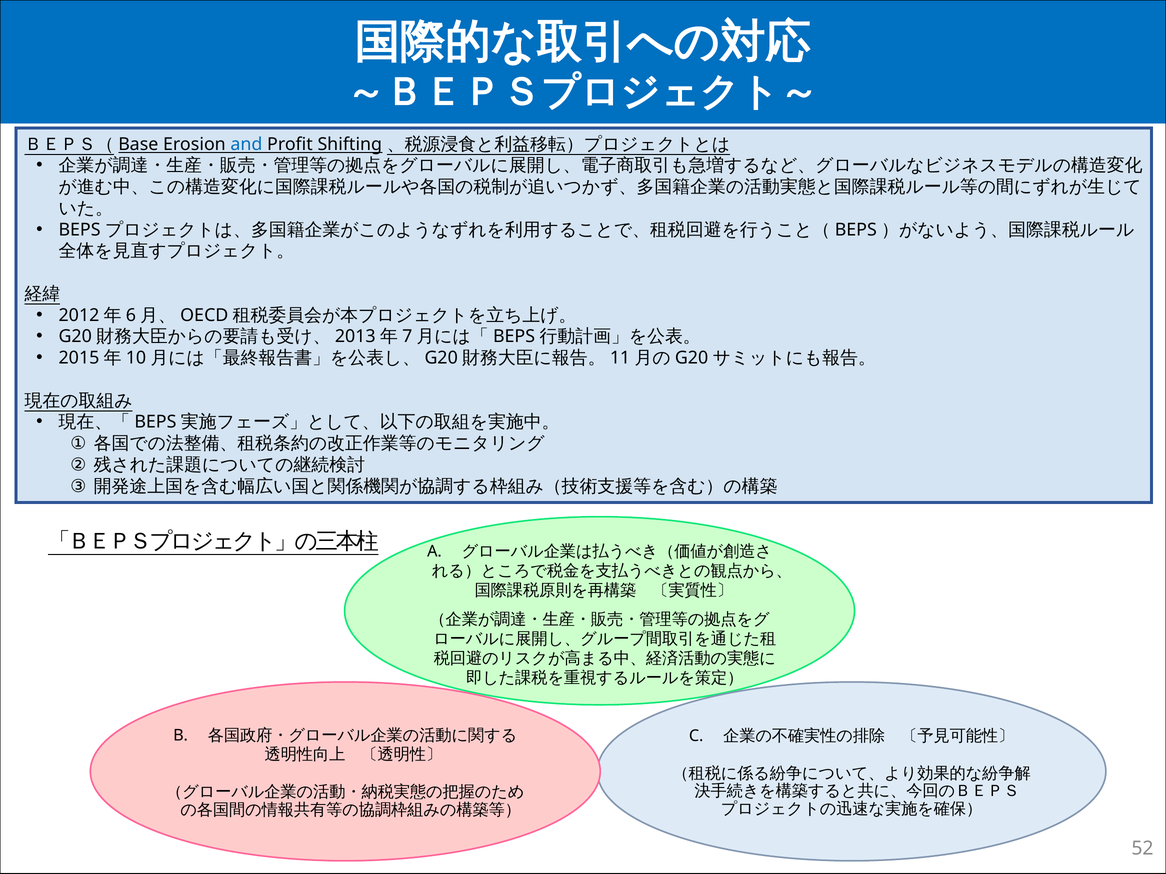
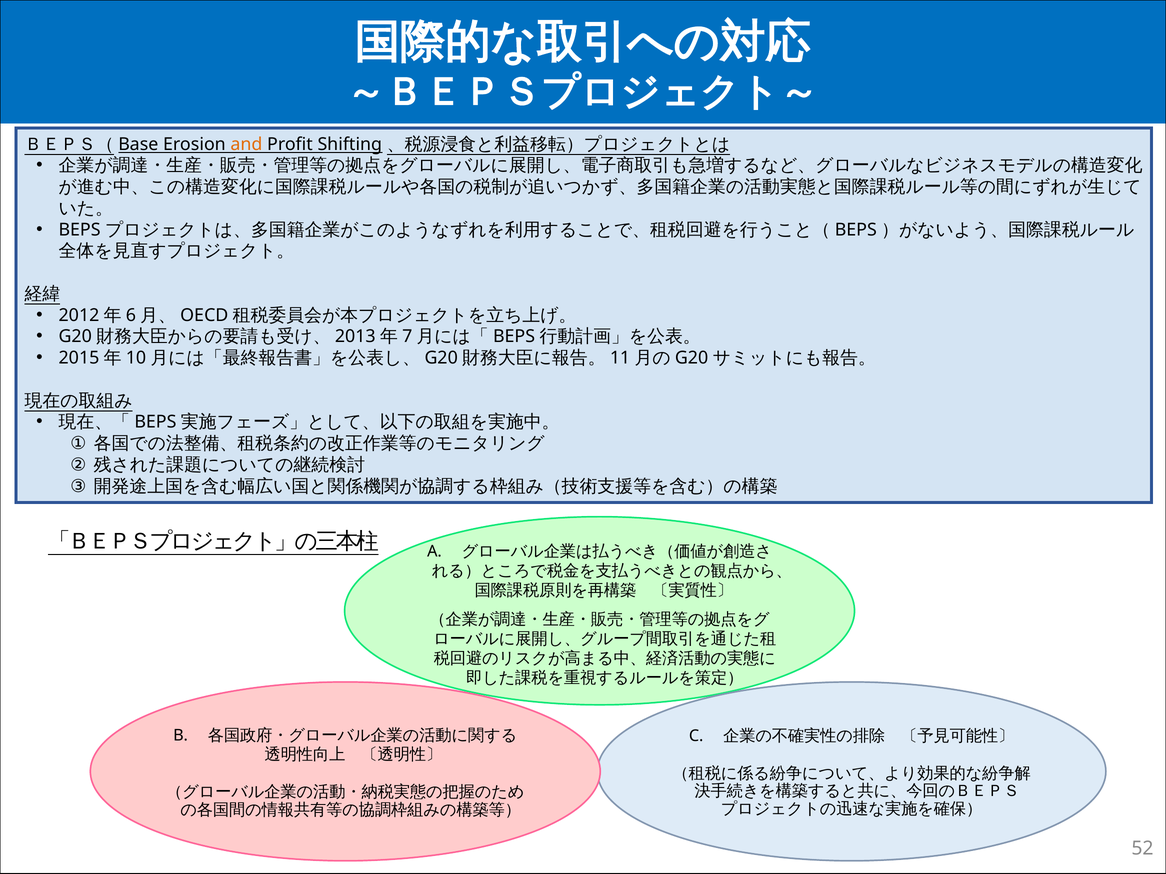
and colour: blue -> orange
